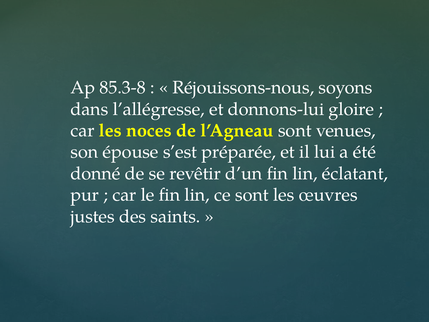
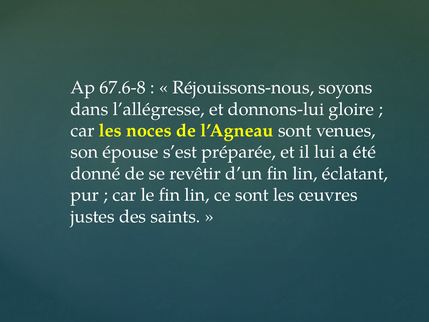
85.3-8: 85.3-8 -> 67.6-8
